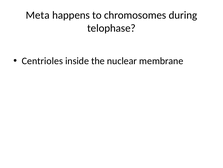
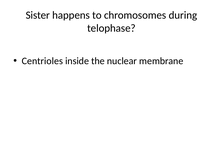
Meta: Meta -> Sister
